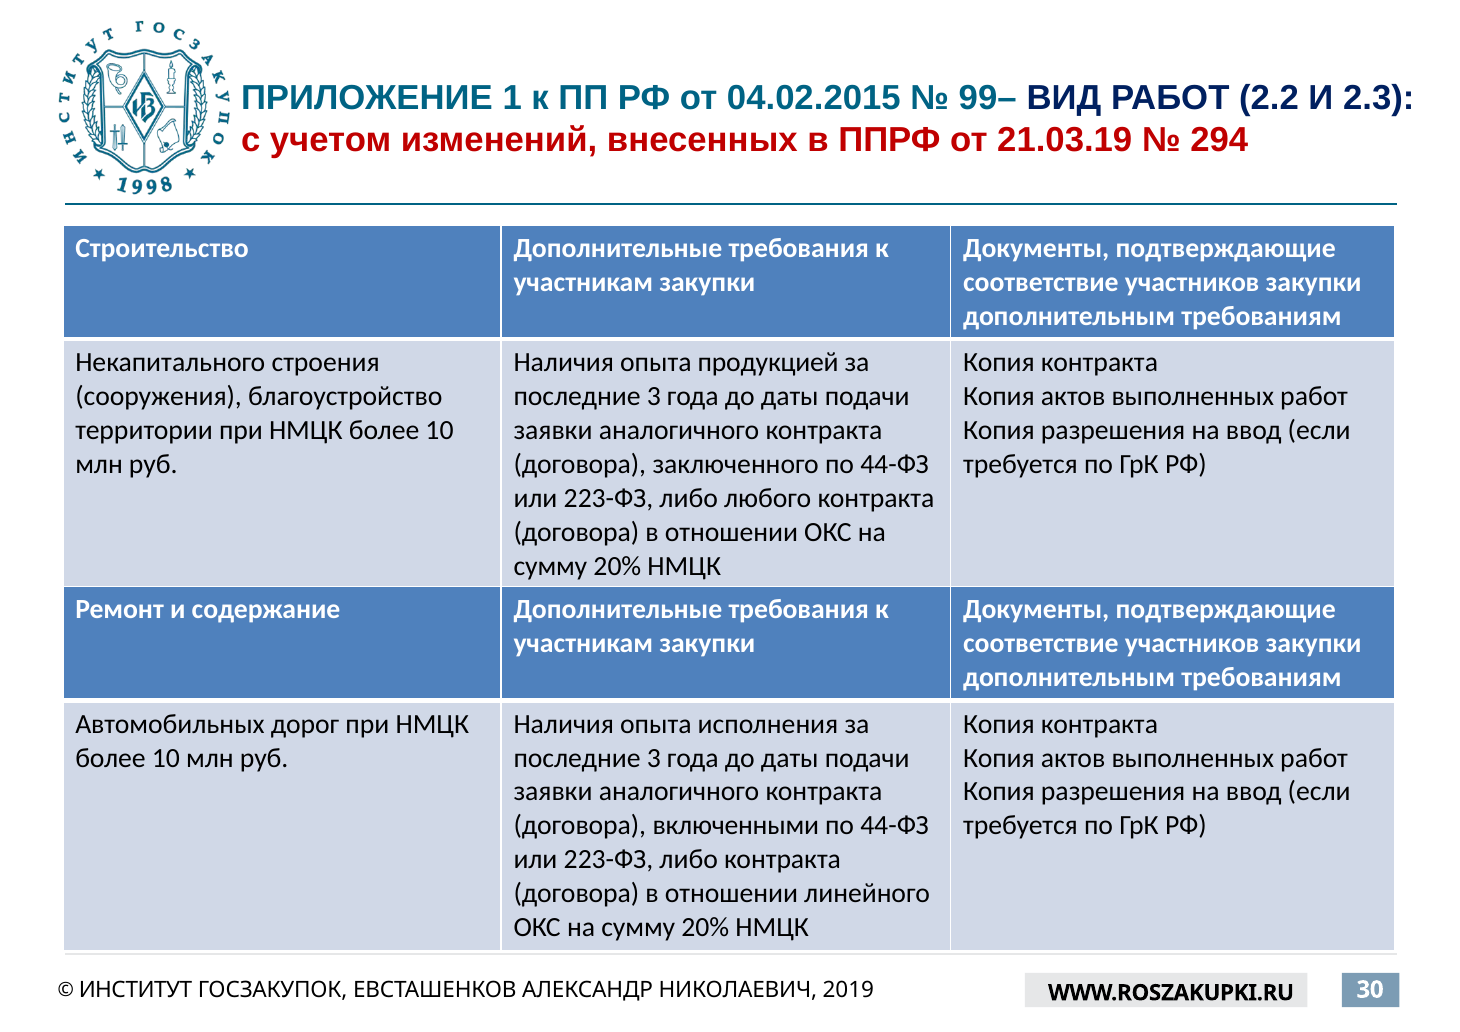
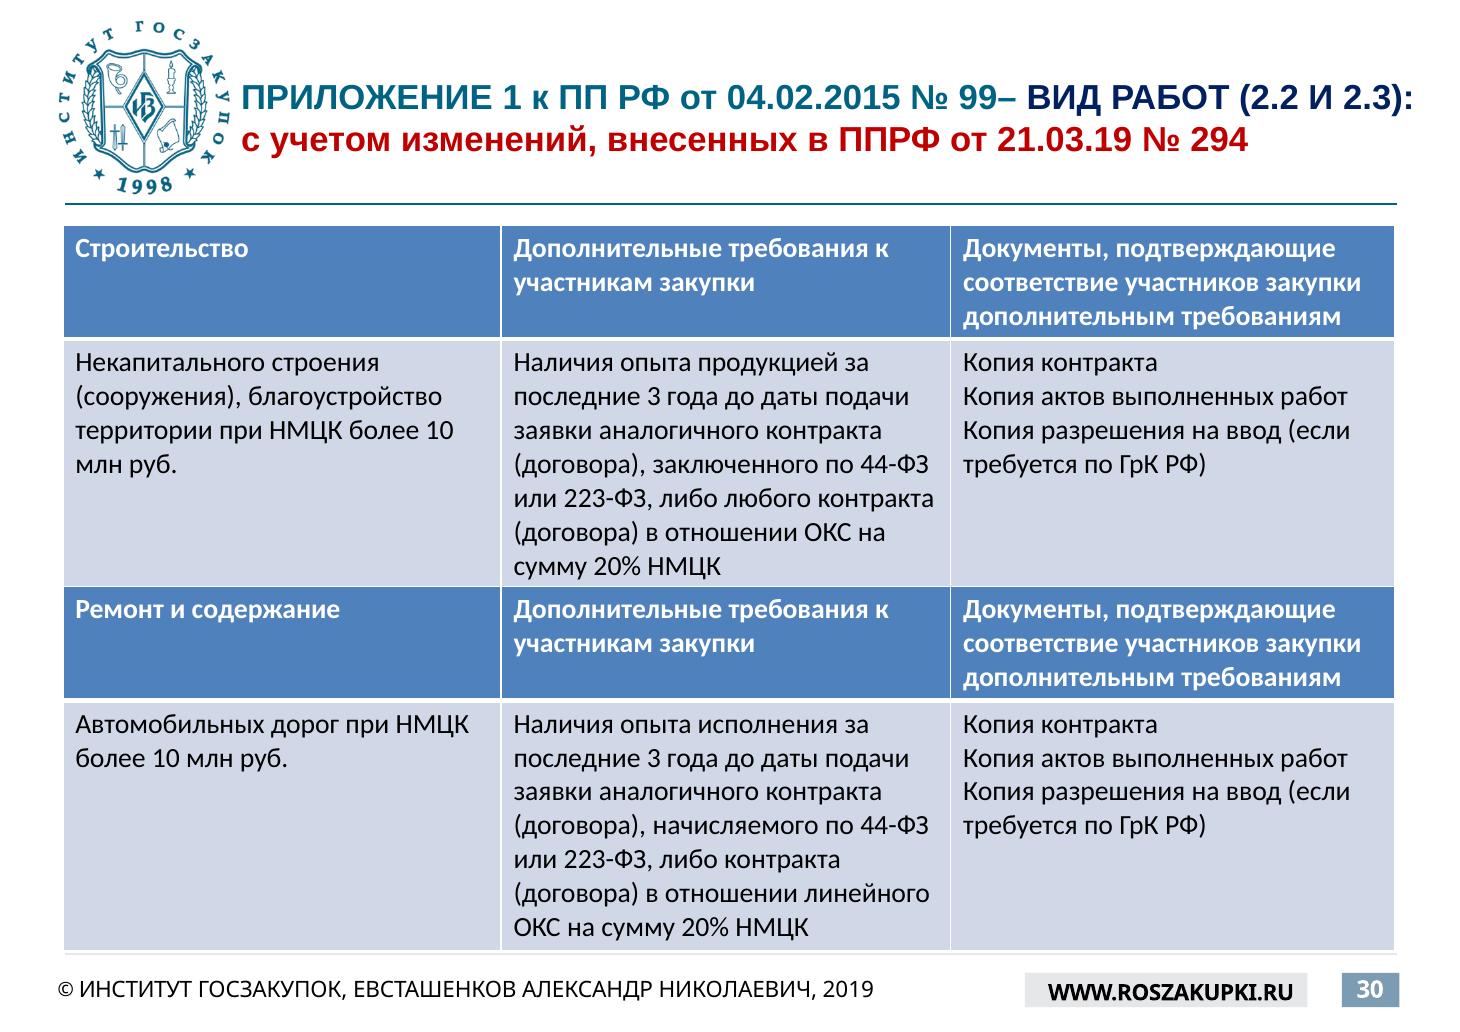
включенными: включенными -> начисляемого
